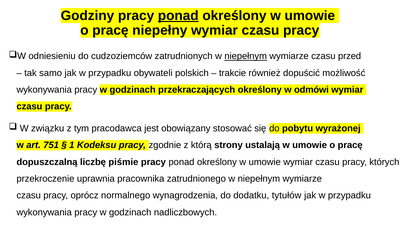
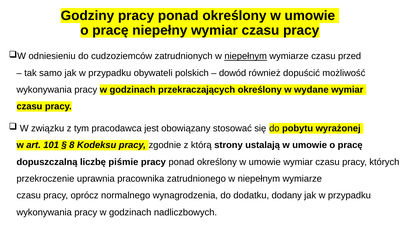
ponad at (178, 16) underline: present -> none
trakcie: trakcie -> dowód
odmówi: odmówi -> wydane
751: 751 -> 101
1: 1 -> 8
tytułów: tytułów -> dodany
